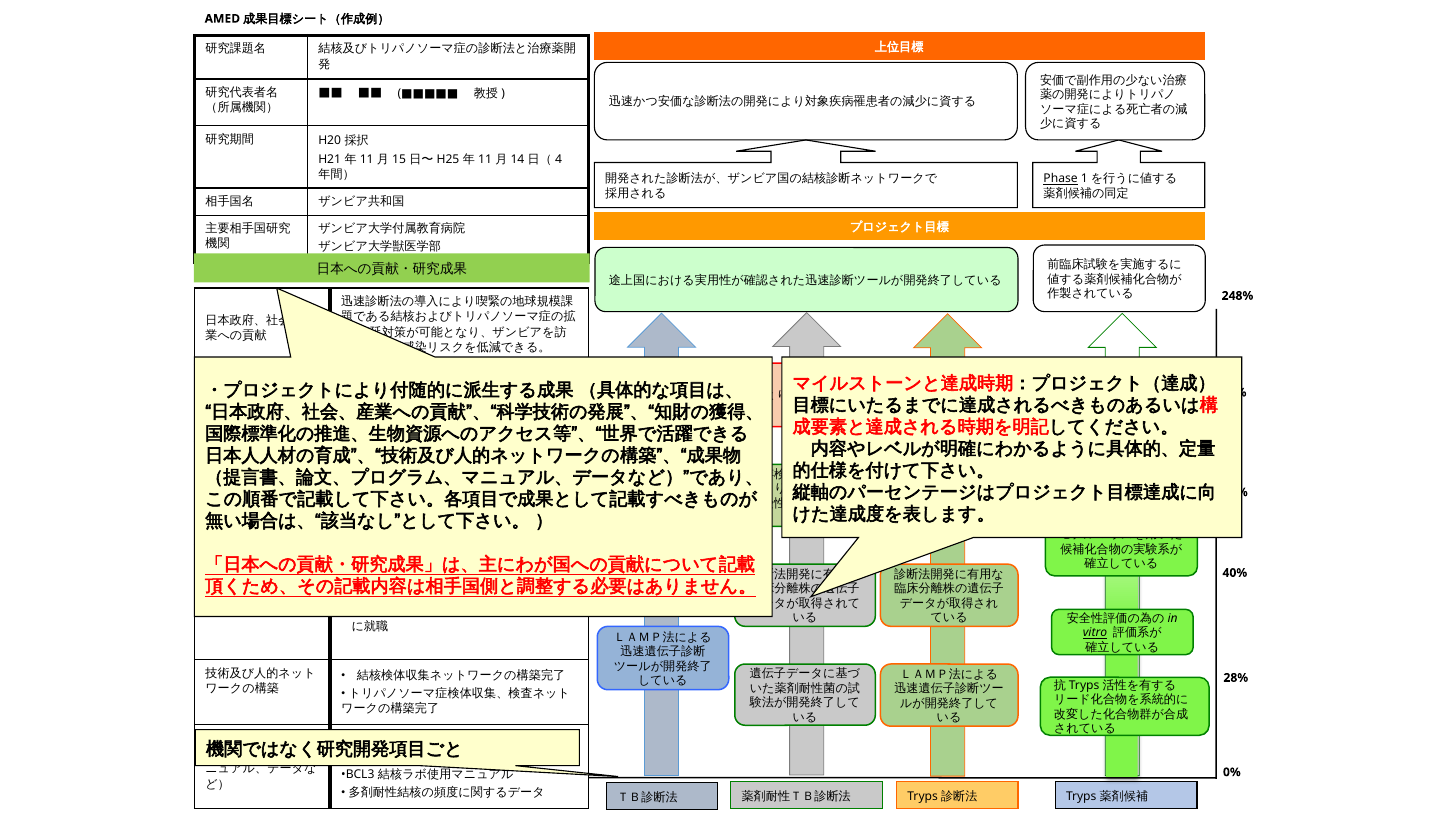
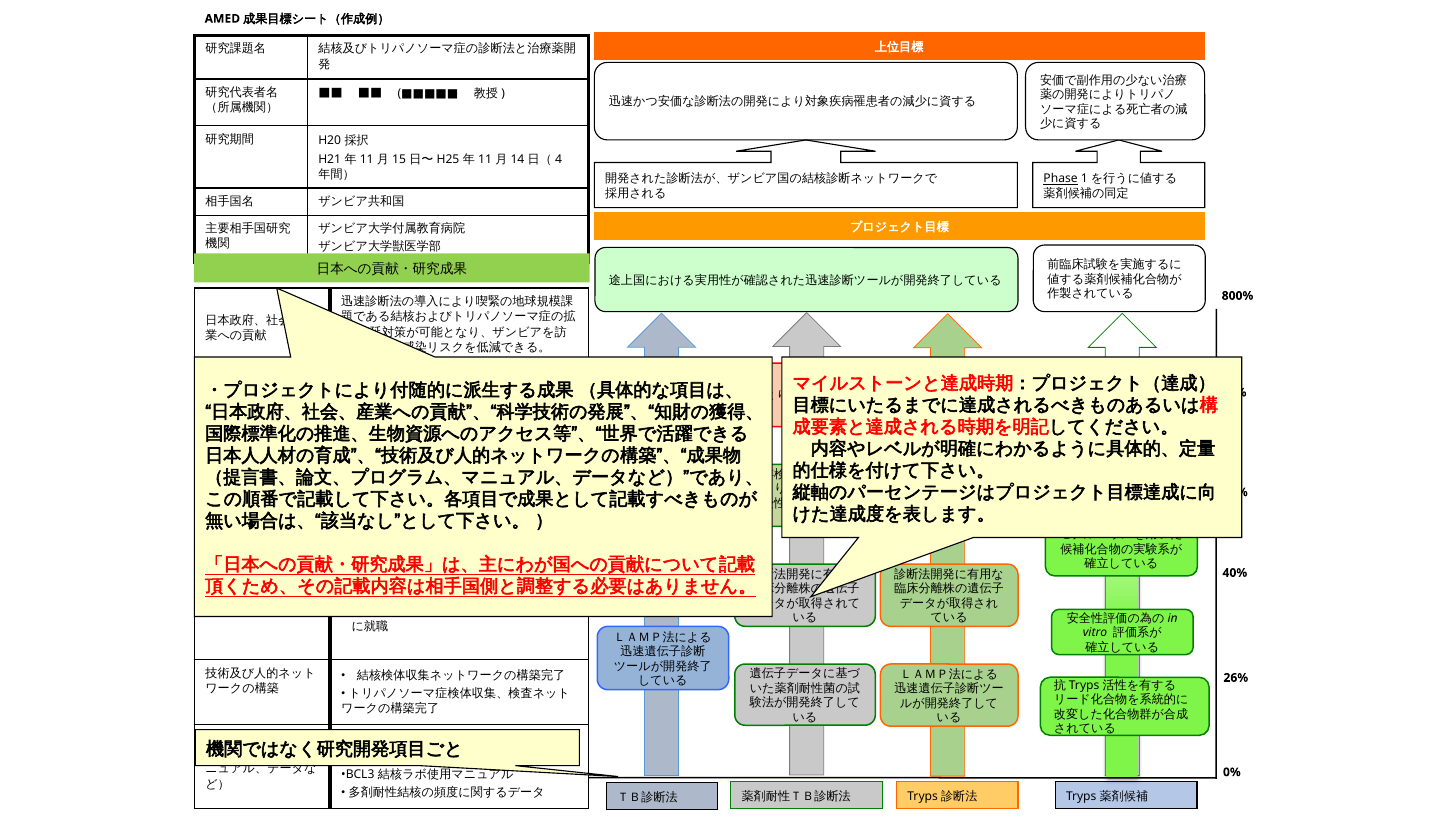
248%: 248% -> 800%
vitro underline: present -> none
28%: 28% -> 26%
